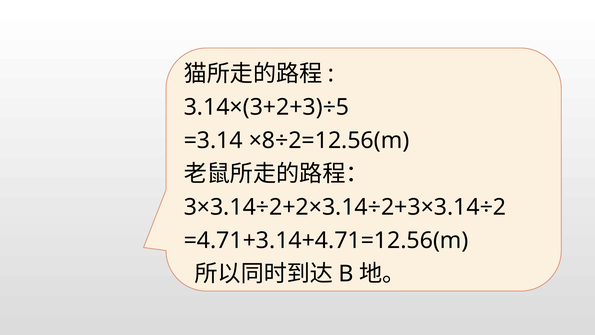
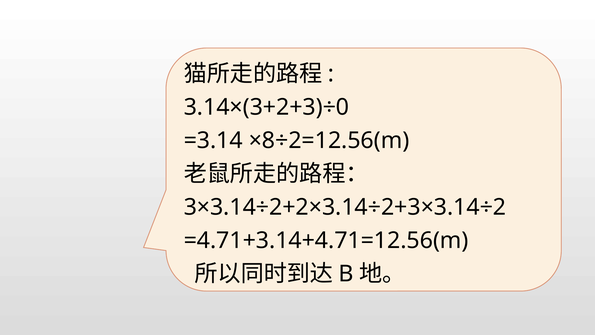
3.14×(3+2+3)÷5: 3.14×(3+2+3)÷5 -> 3.14×(3+2+3)÷0
